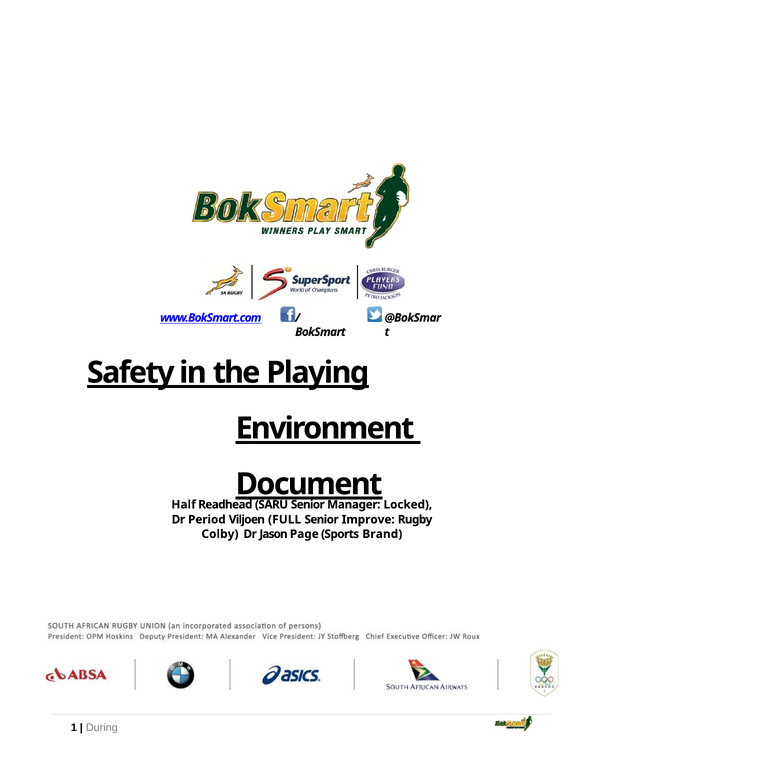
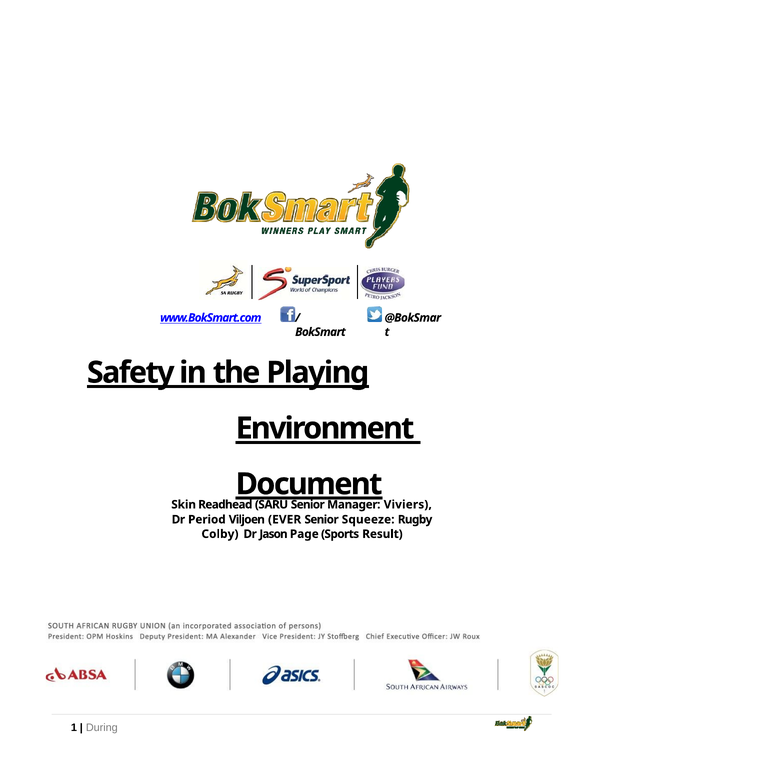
Half: Half -> Skin
Locked: Locked -> Viviers
FULL: FULL -> EVER
Improve: Improve -> Squeeze
Brand: Brand -> Result
